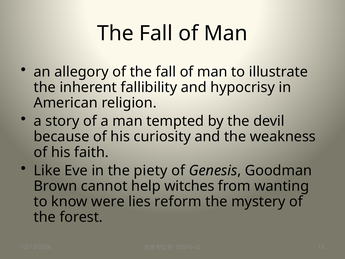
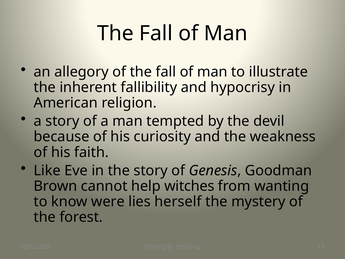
the piety: piety -> story
reform: reform -> herself
